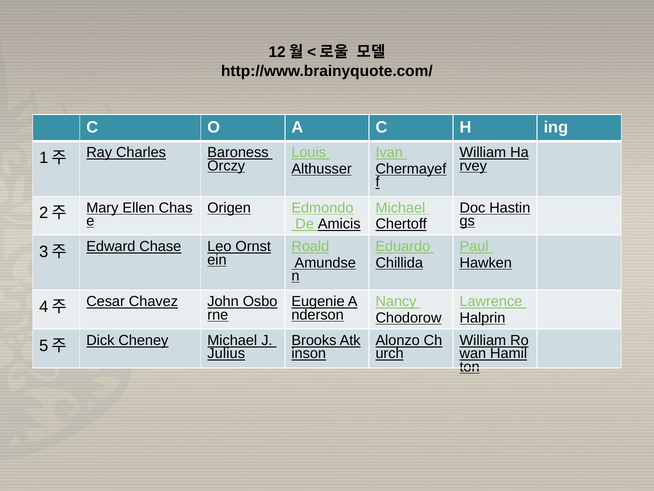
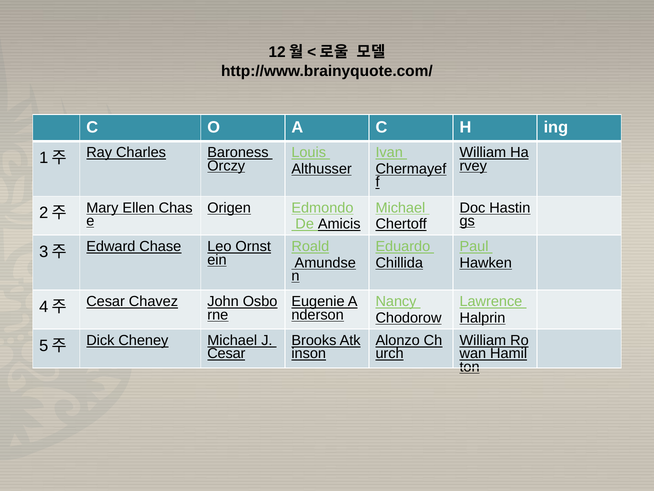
Julius at (226, 353): Julius -> Cesar
